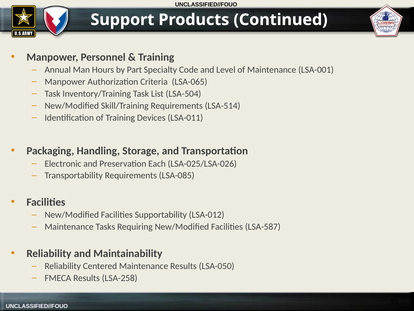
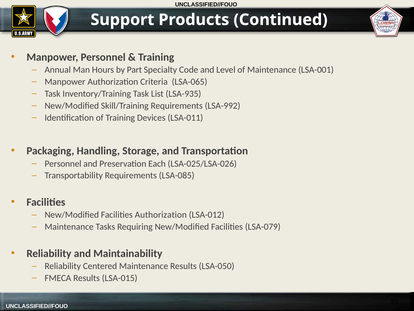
LSA-504: LSA-504 -> LSA-935
LSA-514: LSA-514 -> LSA-992
Electronic at (63, 163): Electronic -> Personnel
Facilities Supportability: Supportability -> Authorization
LSA-587: LSA-587 -> LSA-079
LSA-258: LSA-258 -> LSA-015
